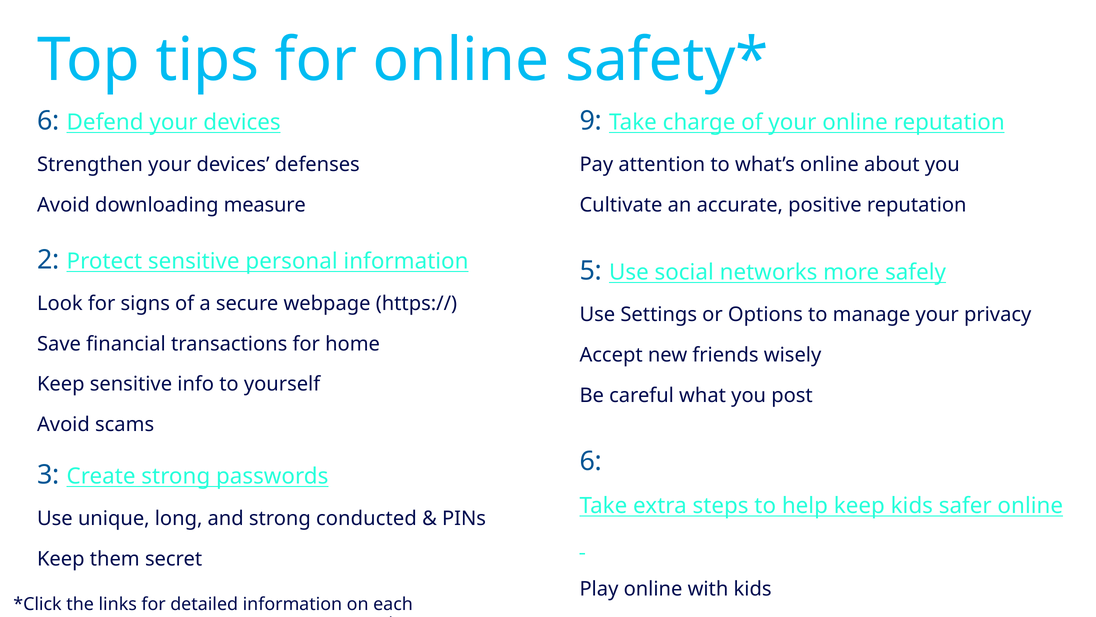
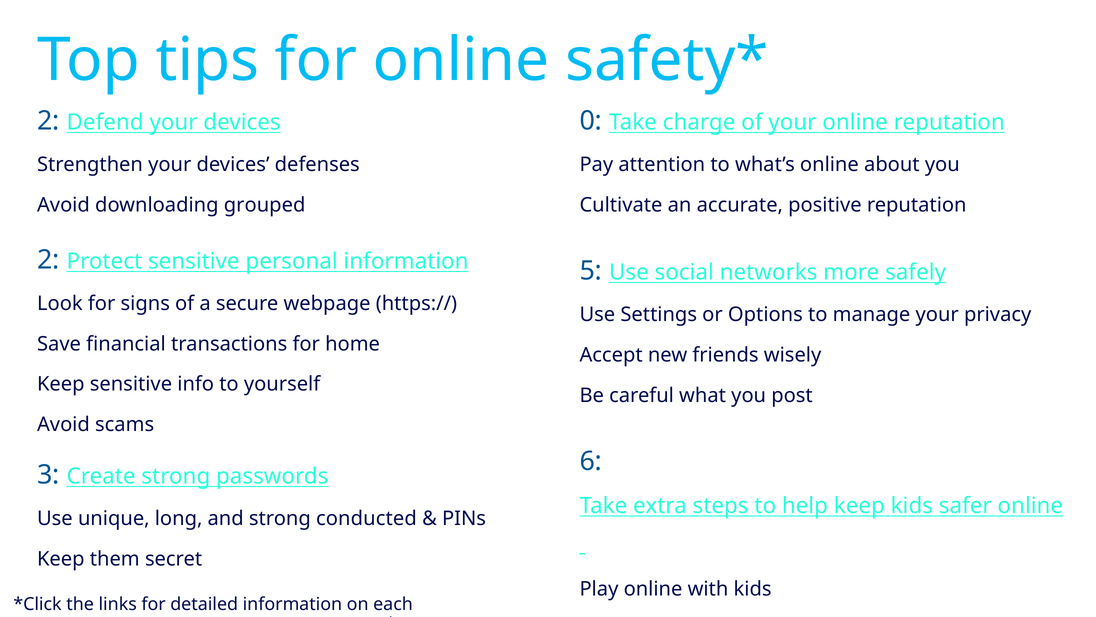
6 at (48, 121): 6 -> 2
9: 9 -> 0
measure: measure -> grouped
